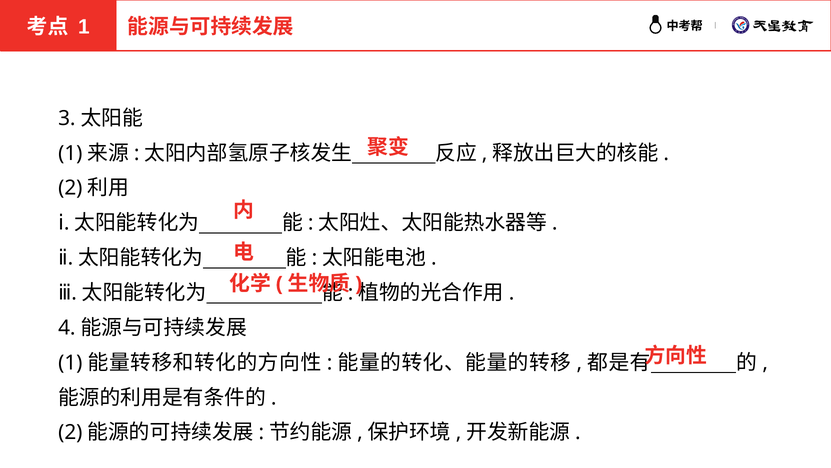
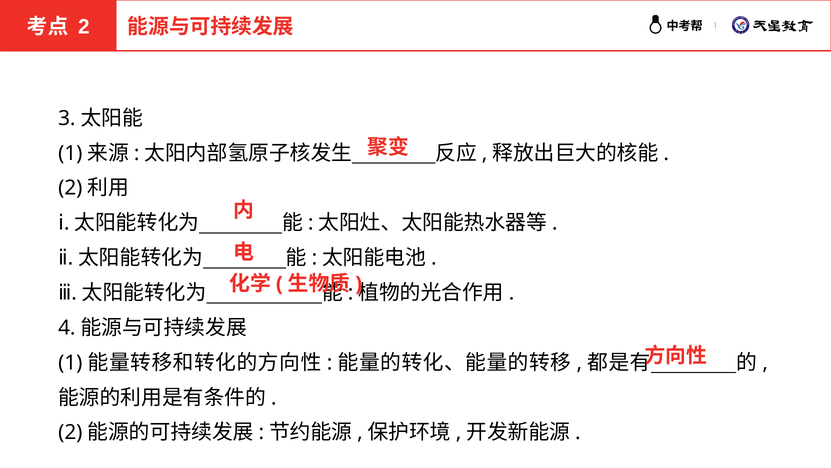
1 at (84, 27): 1 -> 2
